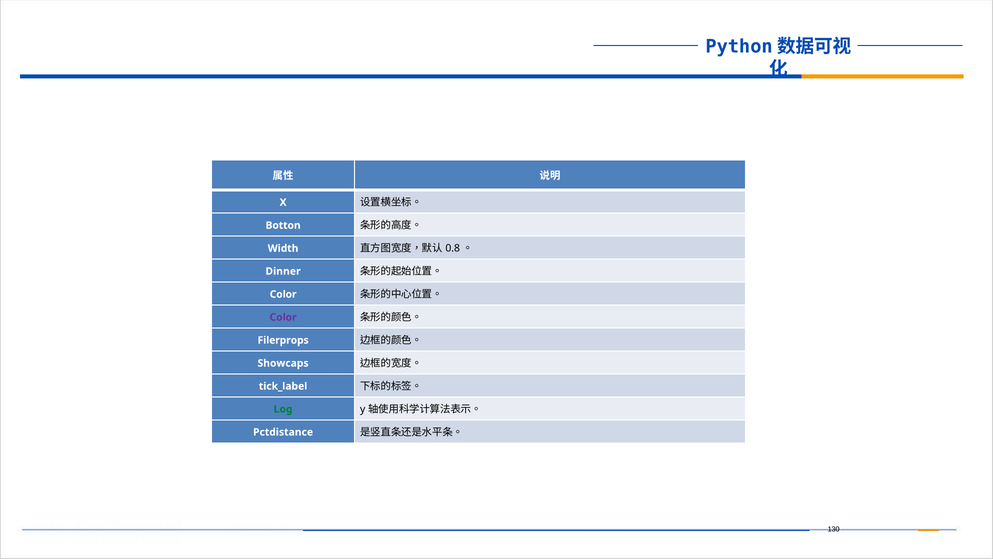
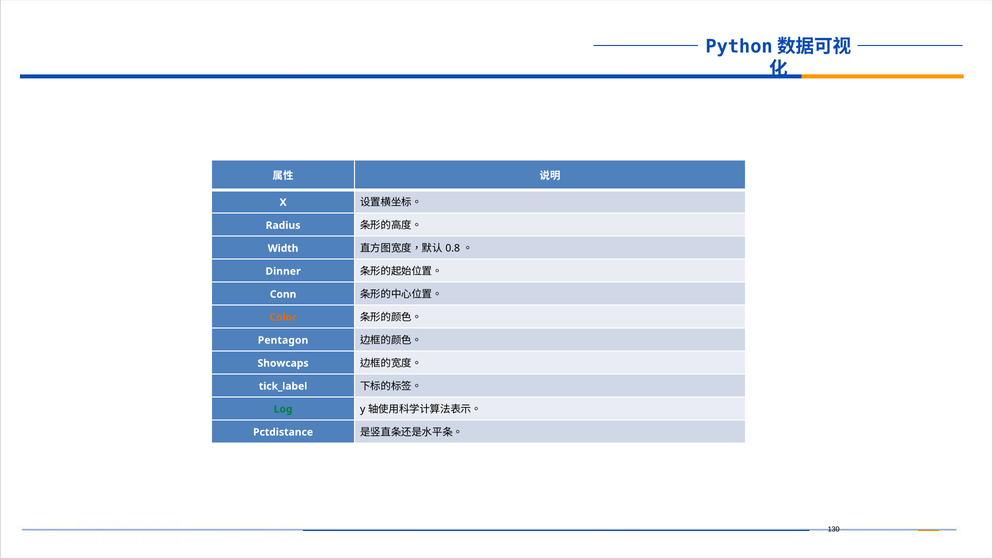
Botton: Botton -> Radius
Color at (283, 294): Color -> Conn
Color at (283, 317) colour: purple -> orange
Filerprops: Filerprops -> Pentagon
